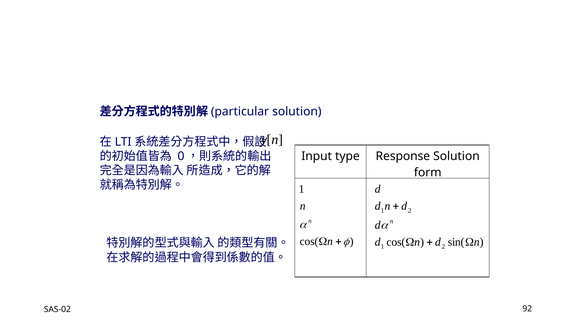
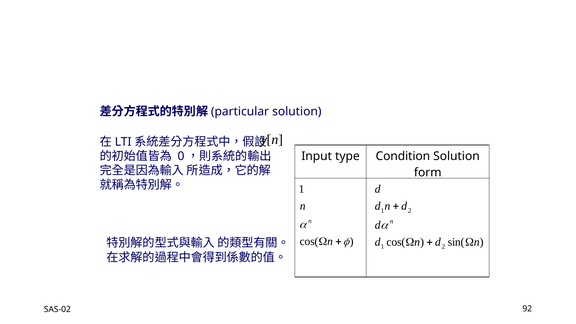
Response: Response -> Condition
